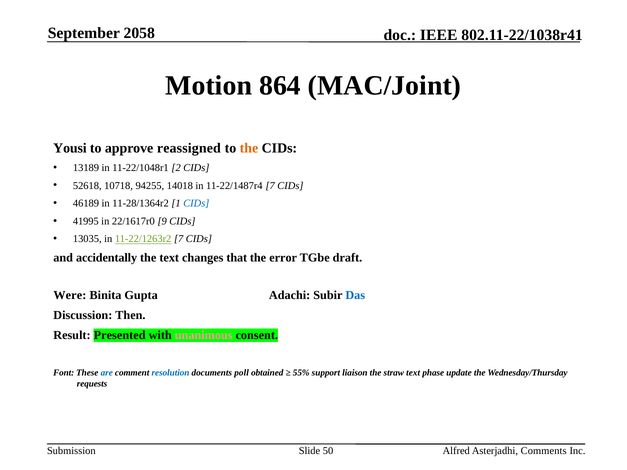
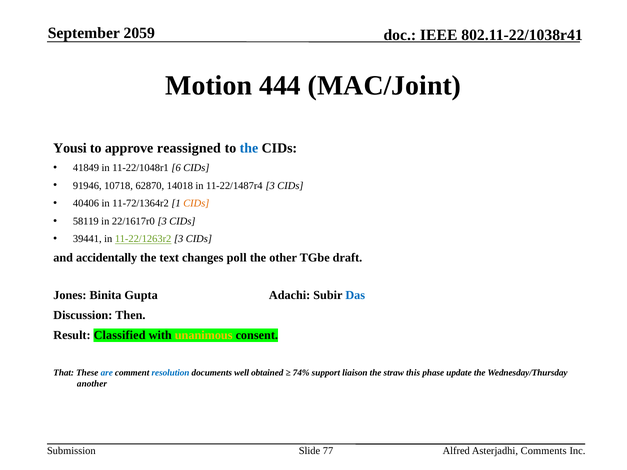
2058: 2058 -> 2059
864: 864 -> 444
the at (249, 148) colour: orange -> blue
13189: 13189 -> 41849
2: 2 -> 6
52618: 52618 -> 91946
94255: 94255 -> 62870
11-22/1487r4 7: 7 -> 3
46189: 46189 -> 40406
11-28/1364r2: 11-28/1364r2 -> 11-72/1364r2
CIDs at (196, 203) colour: blue -> orange
41995: 41995 -> 58119
22/1617r0 9: 9 -> 3
13035: 13035 -> 39441
11-22/1263r2 7: 7 -> 3
that: that -> poll
error: error -> other
Were: Were -> Jones
Presented: Presented -> Classified
unanimous colour: pink -> yellow
Font: Font -> That
poll: poll -> well
55%: 55% -> 74%
straw text: text -> this
requests: requests -> another
50: 50 -> 77
